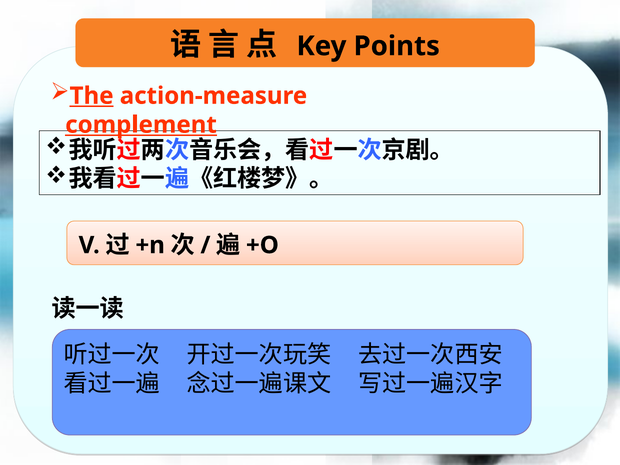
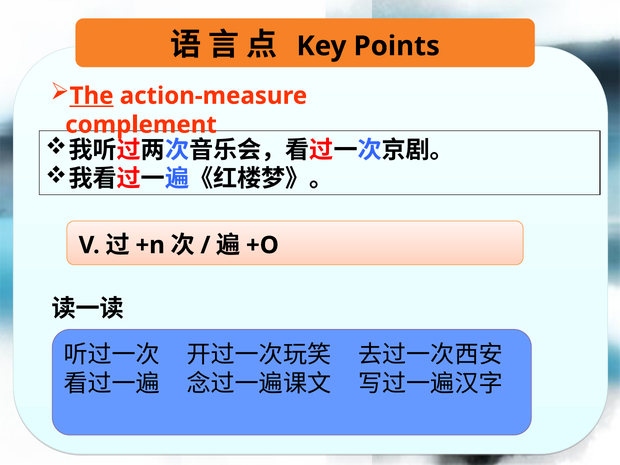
complement underline: present -> none
